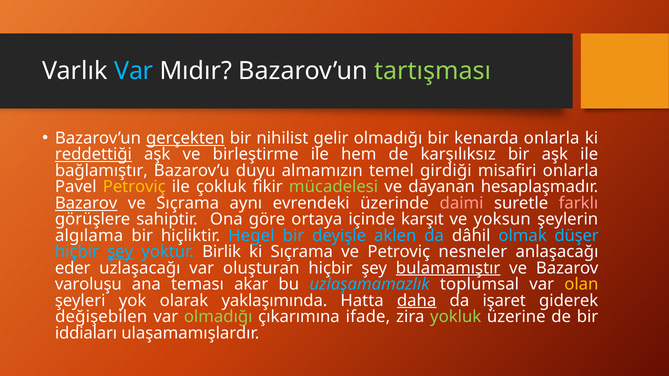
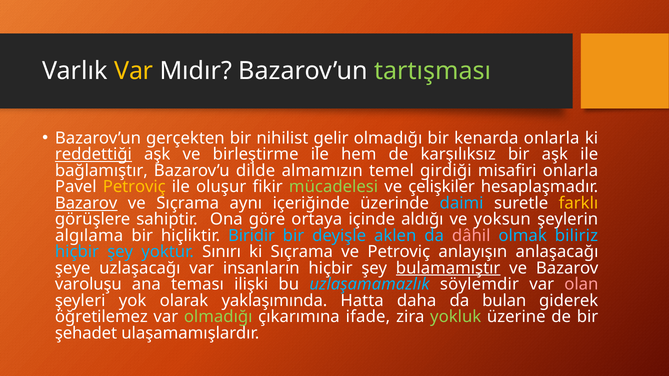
Var at (134, 71) colour: light blue -> yellow
gerçekten underline: present -> none
duyu: duyu -> dilde
çokluk: çokluk -> oluşur
dayanan: dayanan -> çelişkiler
evrendeki: evrendeki -> içeriğinde
daimi colour: pink -> light blue
farklı colour: pink -> yellow
karşıt: karşıt -> aldığı
Hegel: Hegel -> Biridir
dâhil colour: white -> pink
düşer: düşer -> biliriz
şey at (120, 252) underline: present -> none
Birlik: Birlik -> Sınırı
nesneler: nesneler -> anlayışın
eder: eder -> şeye
oluşturan: oluşturan -> insanların
akar: akar -> ilişki
toplumsal: toplumsal -> söylemdir
olan colour: yellow -> pink
daha underline: present -> none
işaret: işaret -> bulan
değişebilen: değişebilen -> öğretilemez
iddiaları: iddiaları -> şehadet
